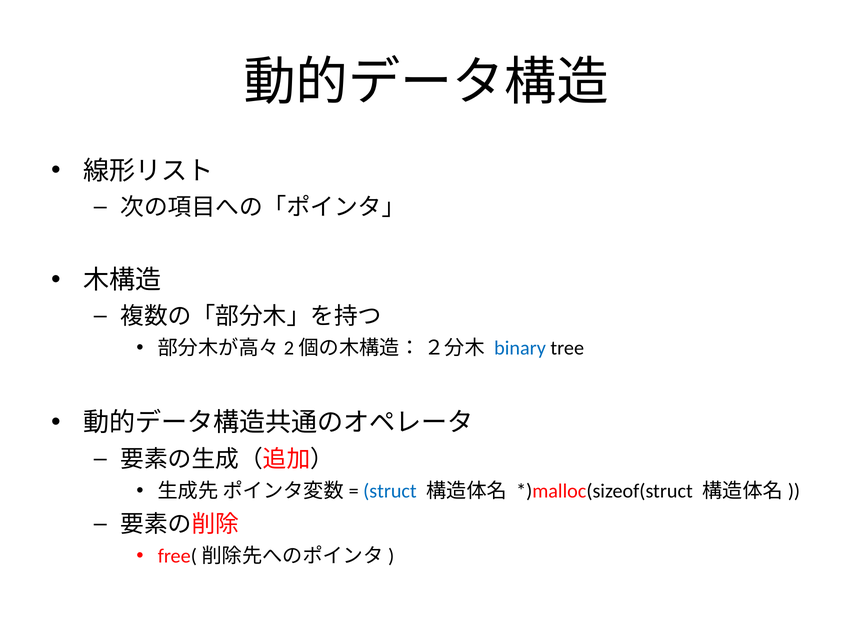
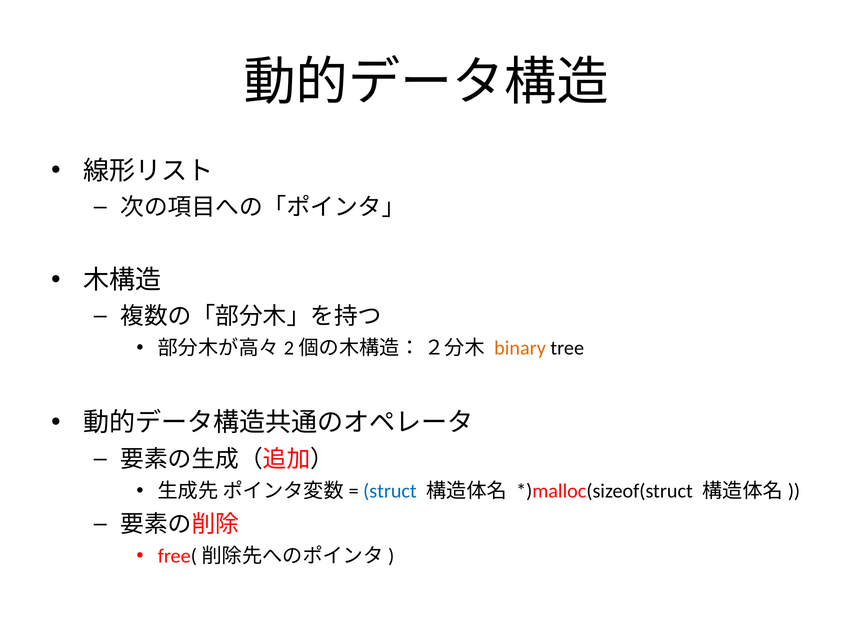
binary colour: blue -> orange
